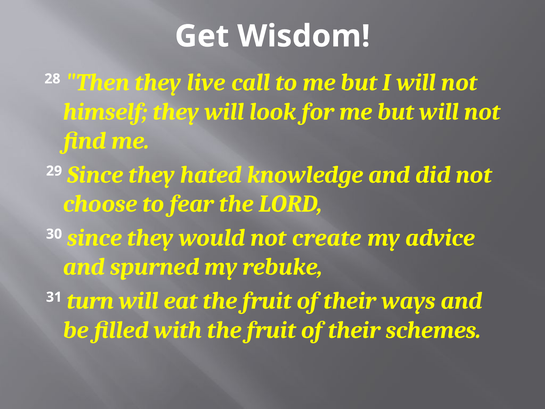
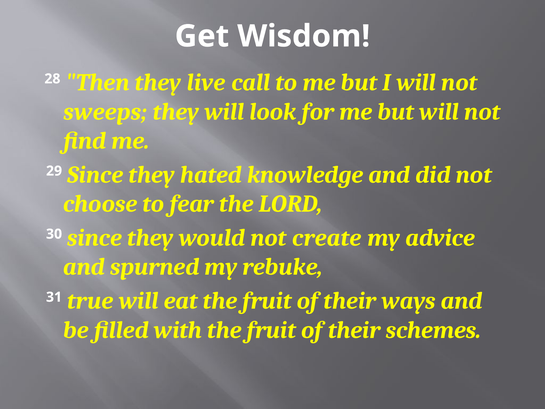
himself: himself -> sweeps
turn: turn -> true
